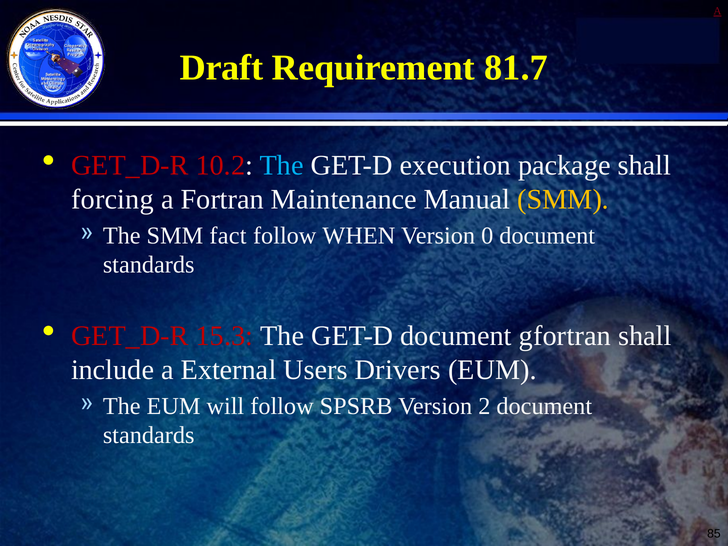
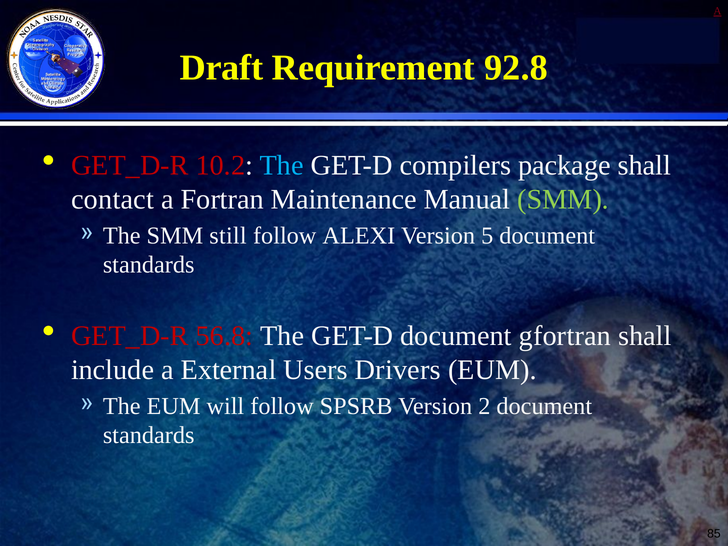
81.7: 81.7 -> 92.8
execution: execution -> compilers
forcing: forcing -> contact
SMM at (563, 199) colour: yellow -> light green
fact: fact -> still
WHEN: WHEN -> ALEXI
0: 0 -> 5
15.3: 15.3 -> 56.8
